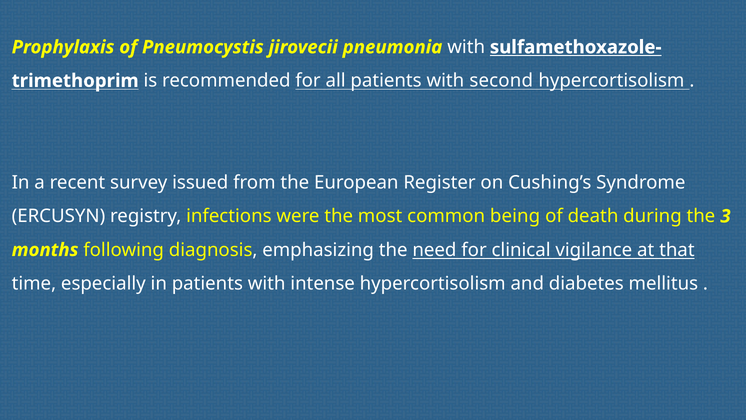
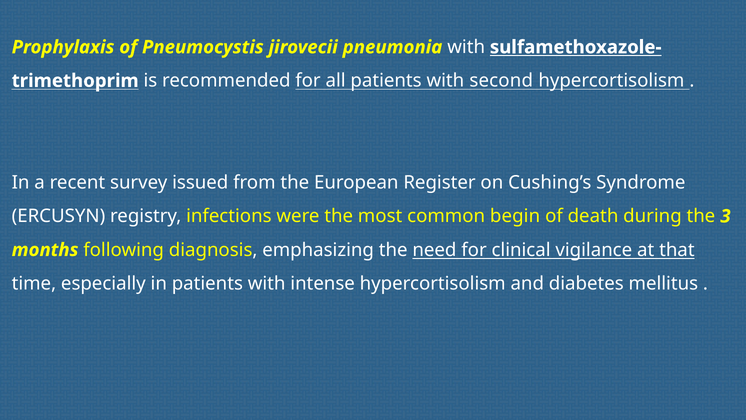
being: being -> begin
